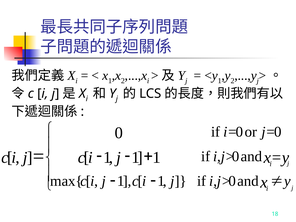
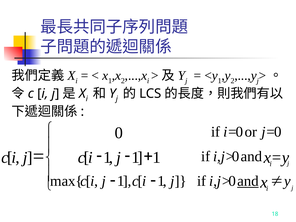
and at (248, 181) underline: none -> present
